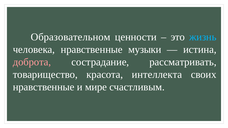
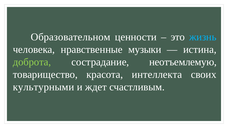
доброта colour: pink -> light green
рассматривать: рассматривать -> неотъемлемую
нравственные at (44, 87): нравственные -> культурными
мире: мире -> ждет
